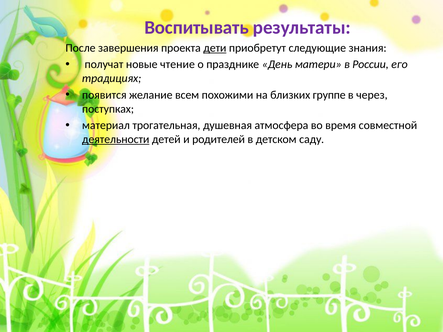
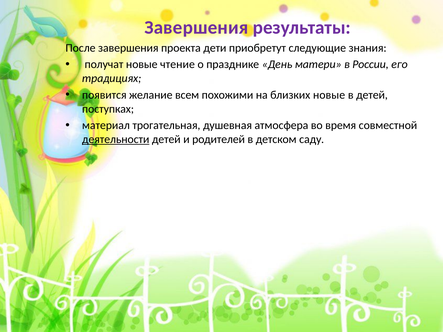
Воспитывать at (197, 28): Воспитывать -> Завершения
дети underline: present -> none
близких группе: группе -> новые
в через: через -> детей
